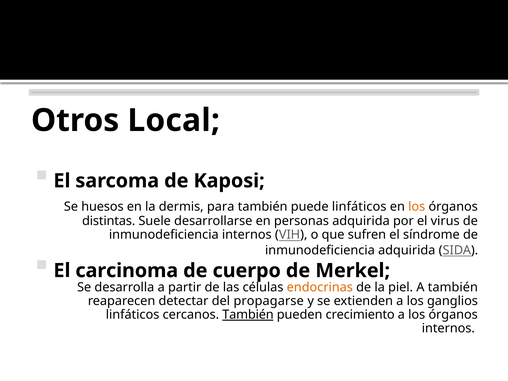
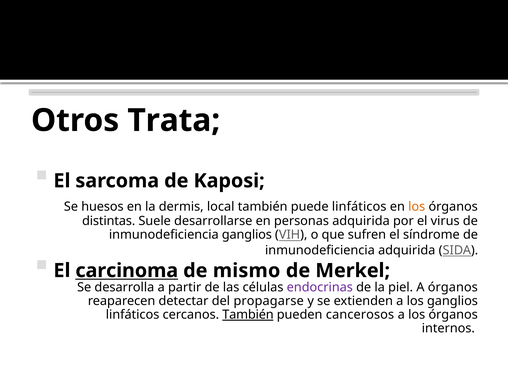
Local: Local -> Trata
para: para -> local
inmunodeficiencia internos: internos -> ganglios
carcinoma underline: none -> present
cuerpo: cuerpo -> mismo
endocrinas colour: orange -> purple
A también: también -> órganos
crecimiento: crecimiento -> cancerosos
